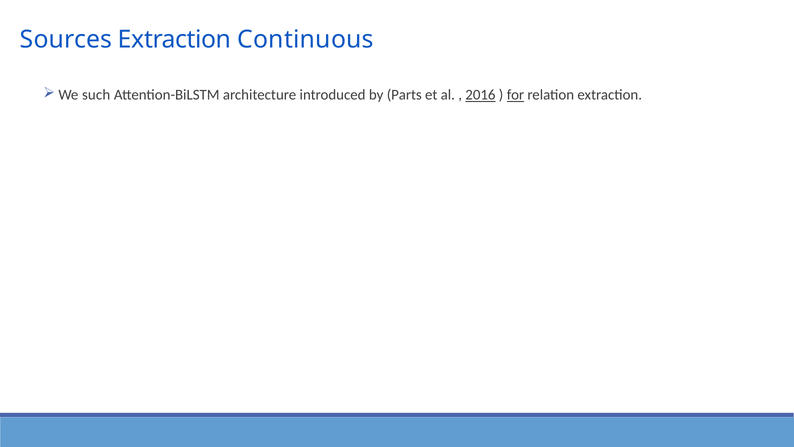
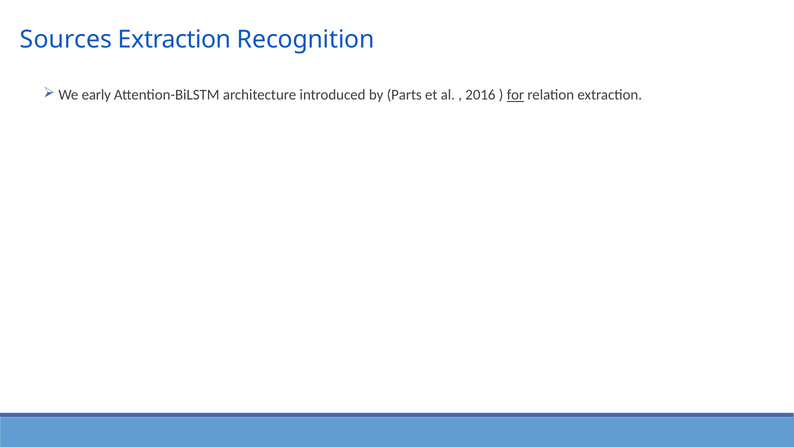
Continuous: Continuous -> Recognition
such: such -> early
2016 underline: present -> none
